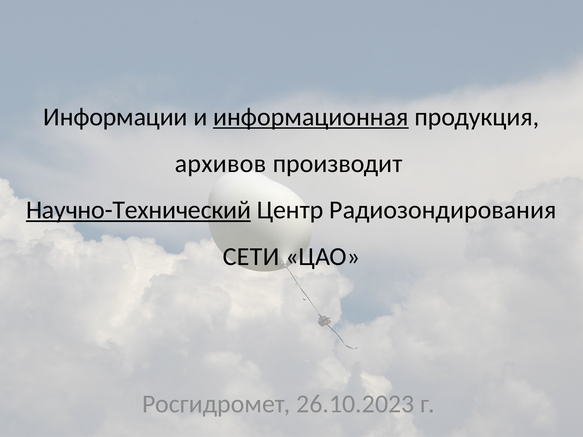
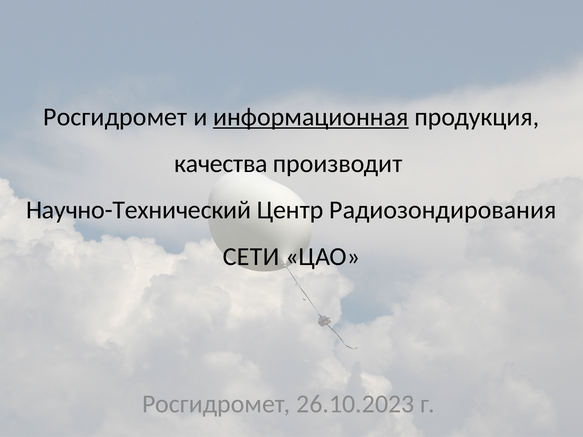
Информации at (115, 117): Информации -> Росгидромет
архивов: архивов -> качества
Научно-Технический underline: present -> none
